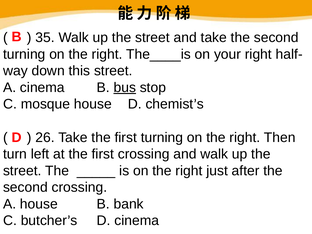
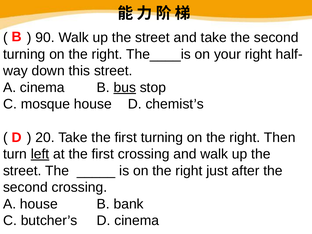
35: 35 -> 90
26: 26 -> 20
left underline: none -> present
